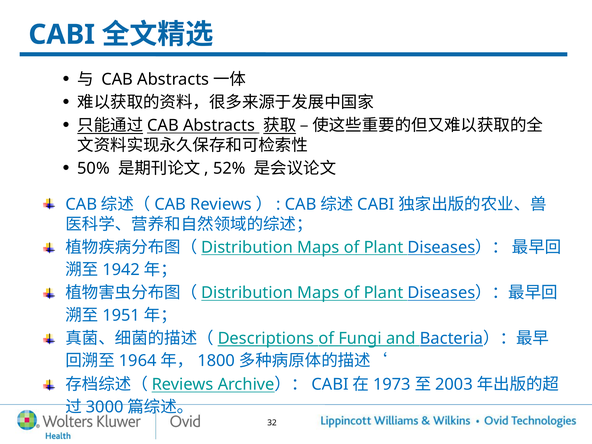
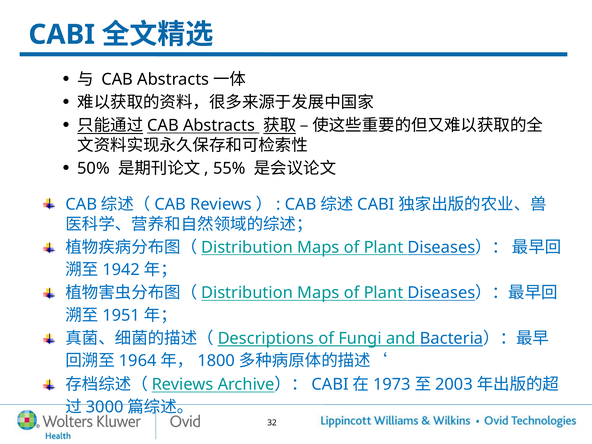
52%: 52% -> 55%
